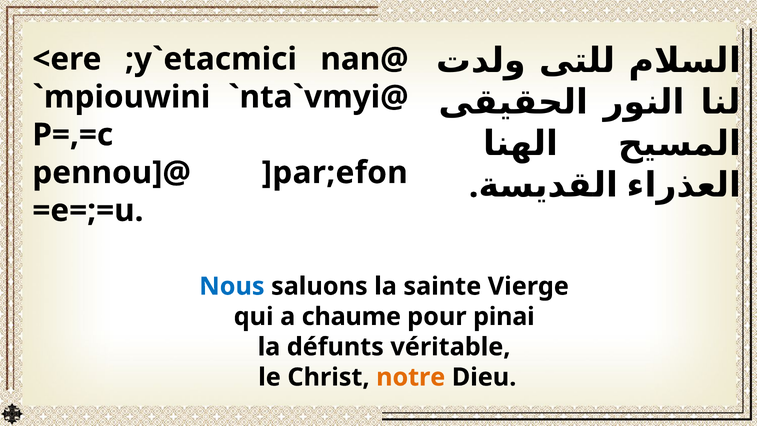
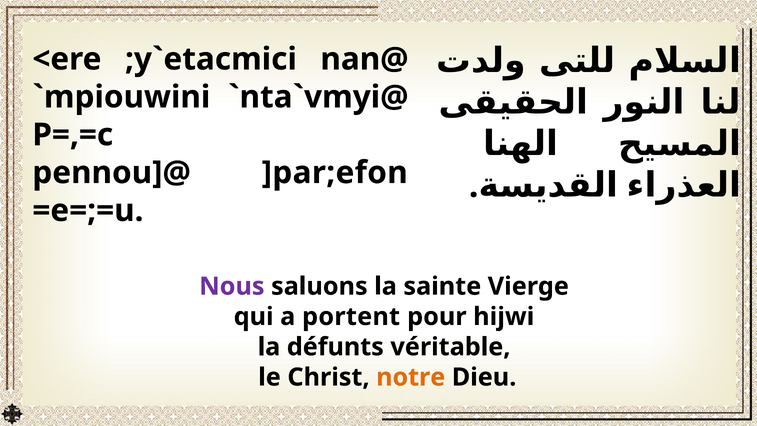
Nous colour: blue -> purple
chaume: chaume -> portent
pinai: pinai -> hijwi
